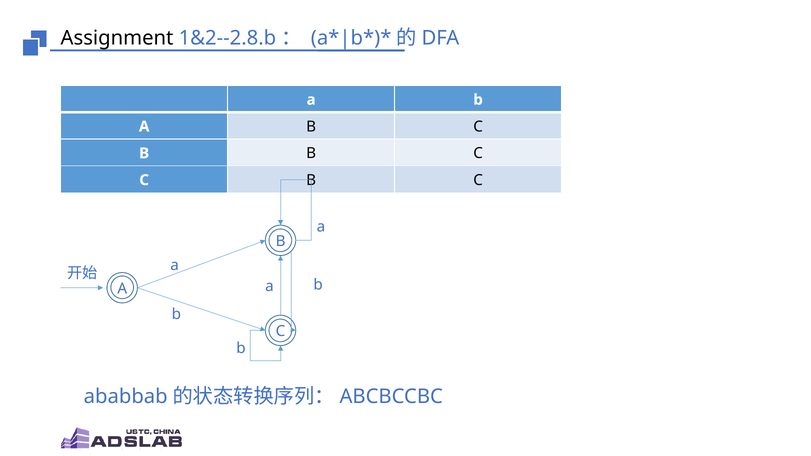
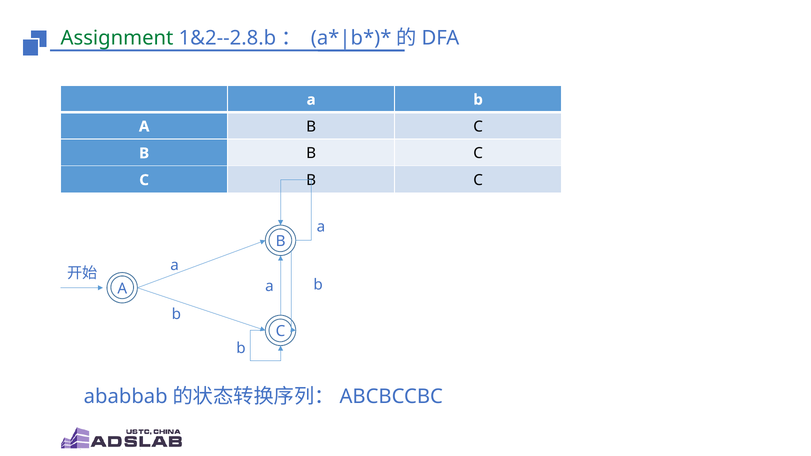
Assignment colour: black -> green
